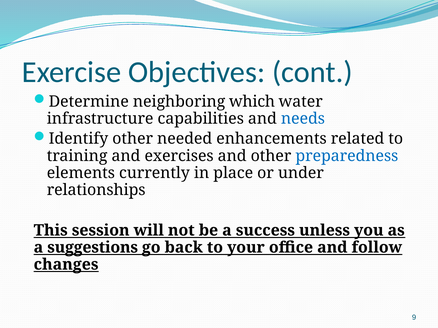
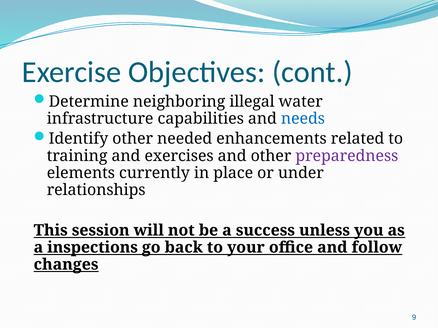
which: which -> illegal
preparedness colour: blue -> purple
suggestions: suggestions -> inspections
